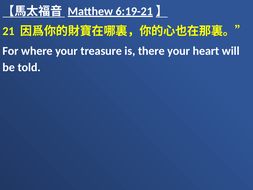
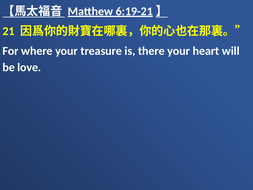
told: told -> love
